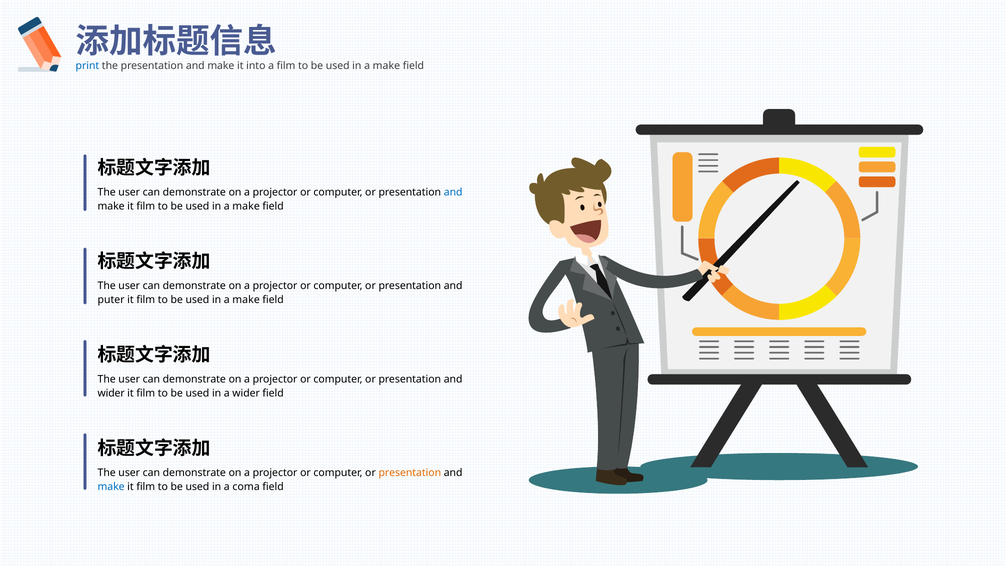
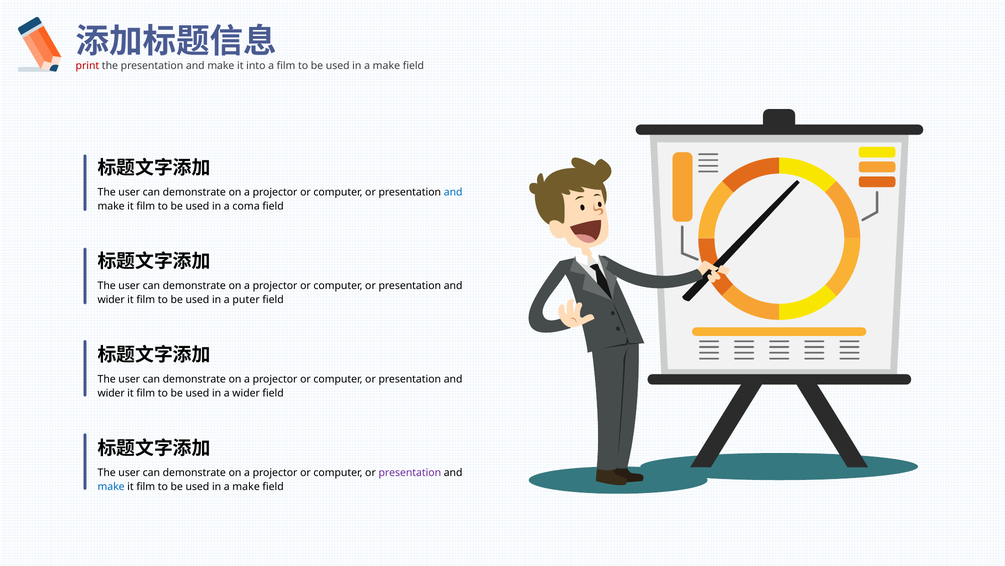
print colour: blue -> red
make at (246, 206): make -> coma
puter at (111, 300): puter -> wider
make at (246, 300): make -> puter
presentation at (410, 472) colour: orange -> purple
coma at (246, 486): coma -> make
